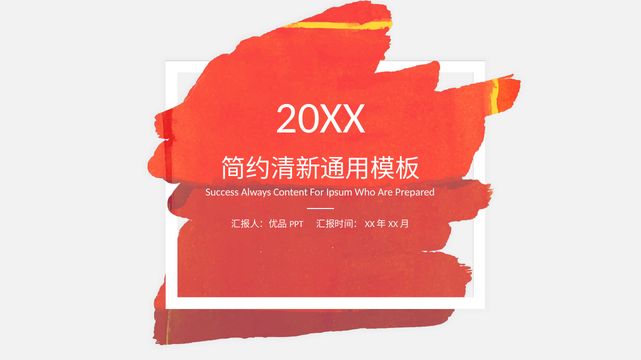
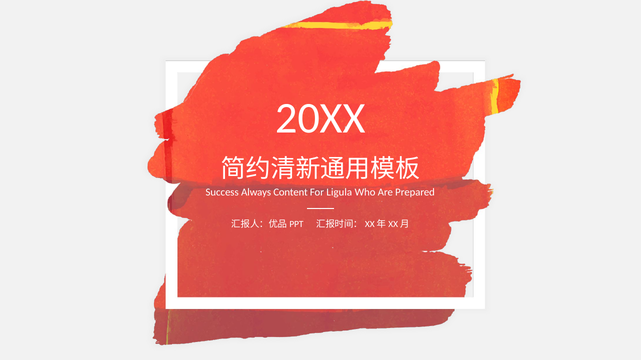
Ipsum: Ipsum -> Ligula
